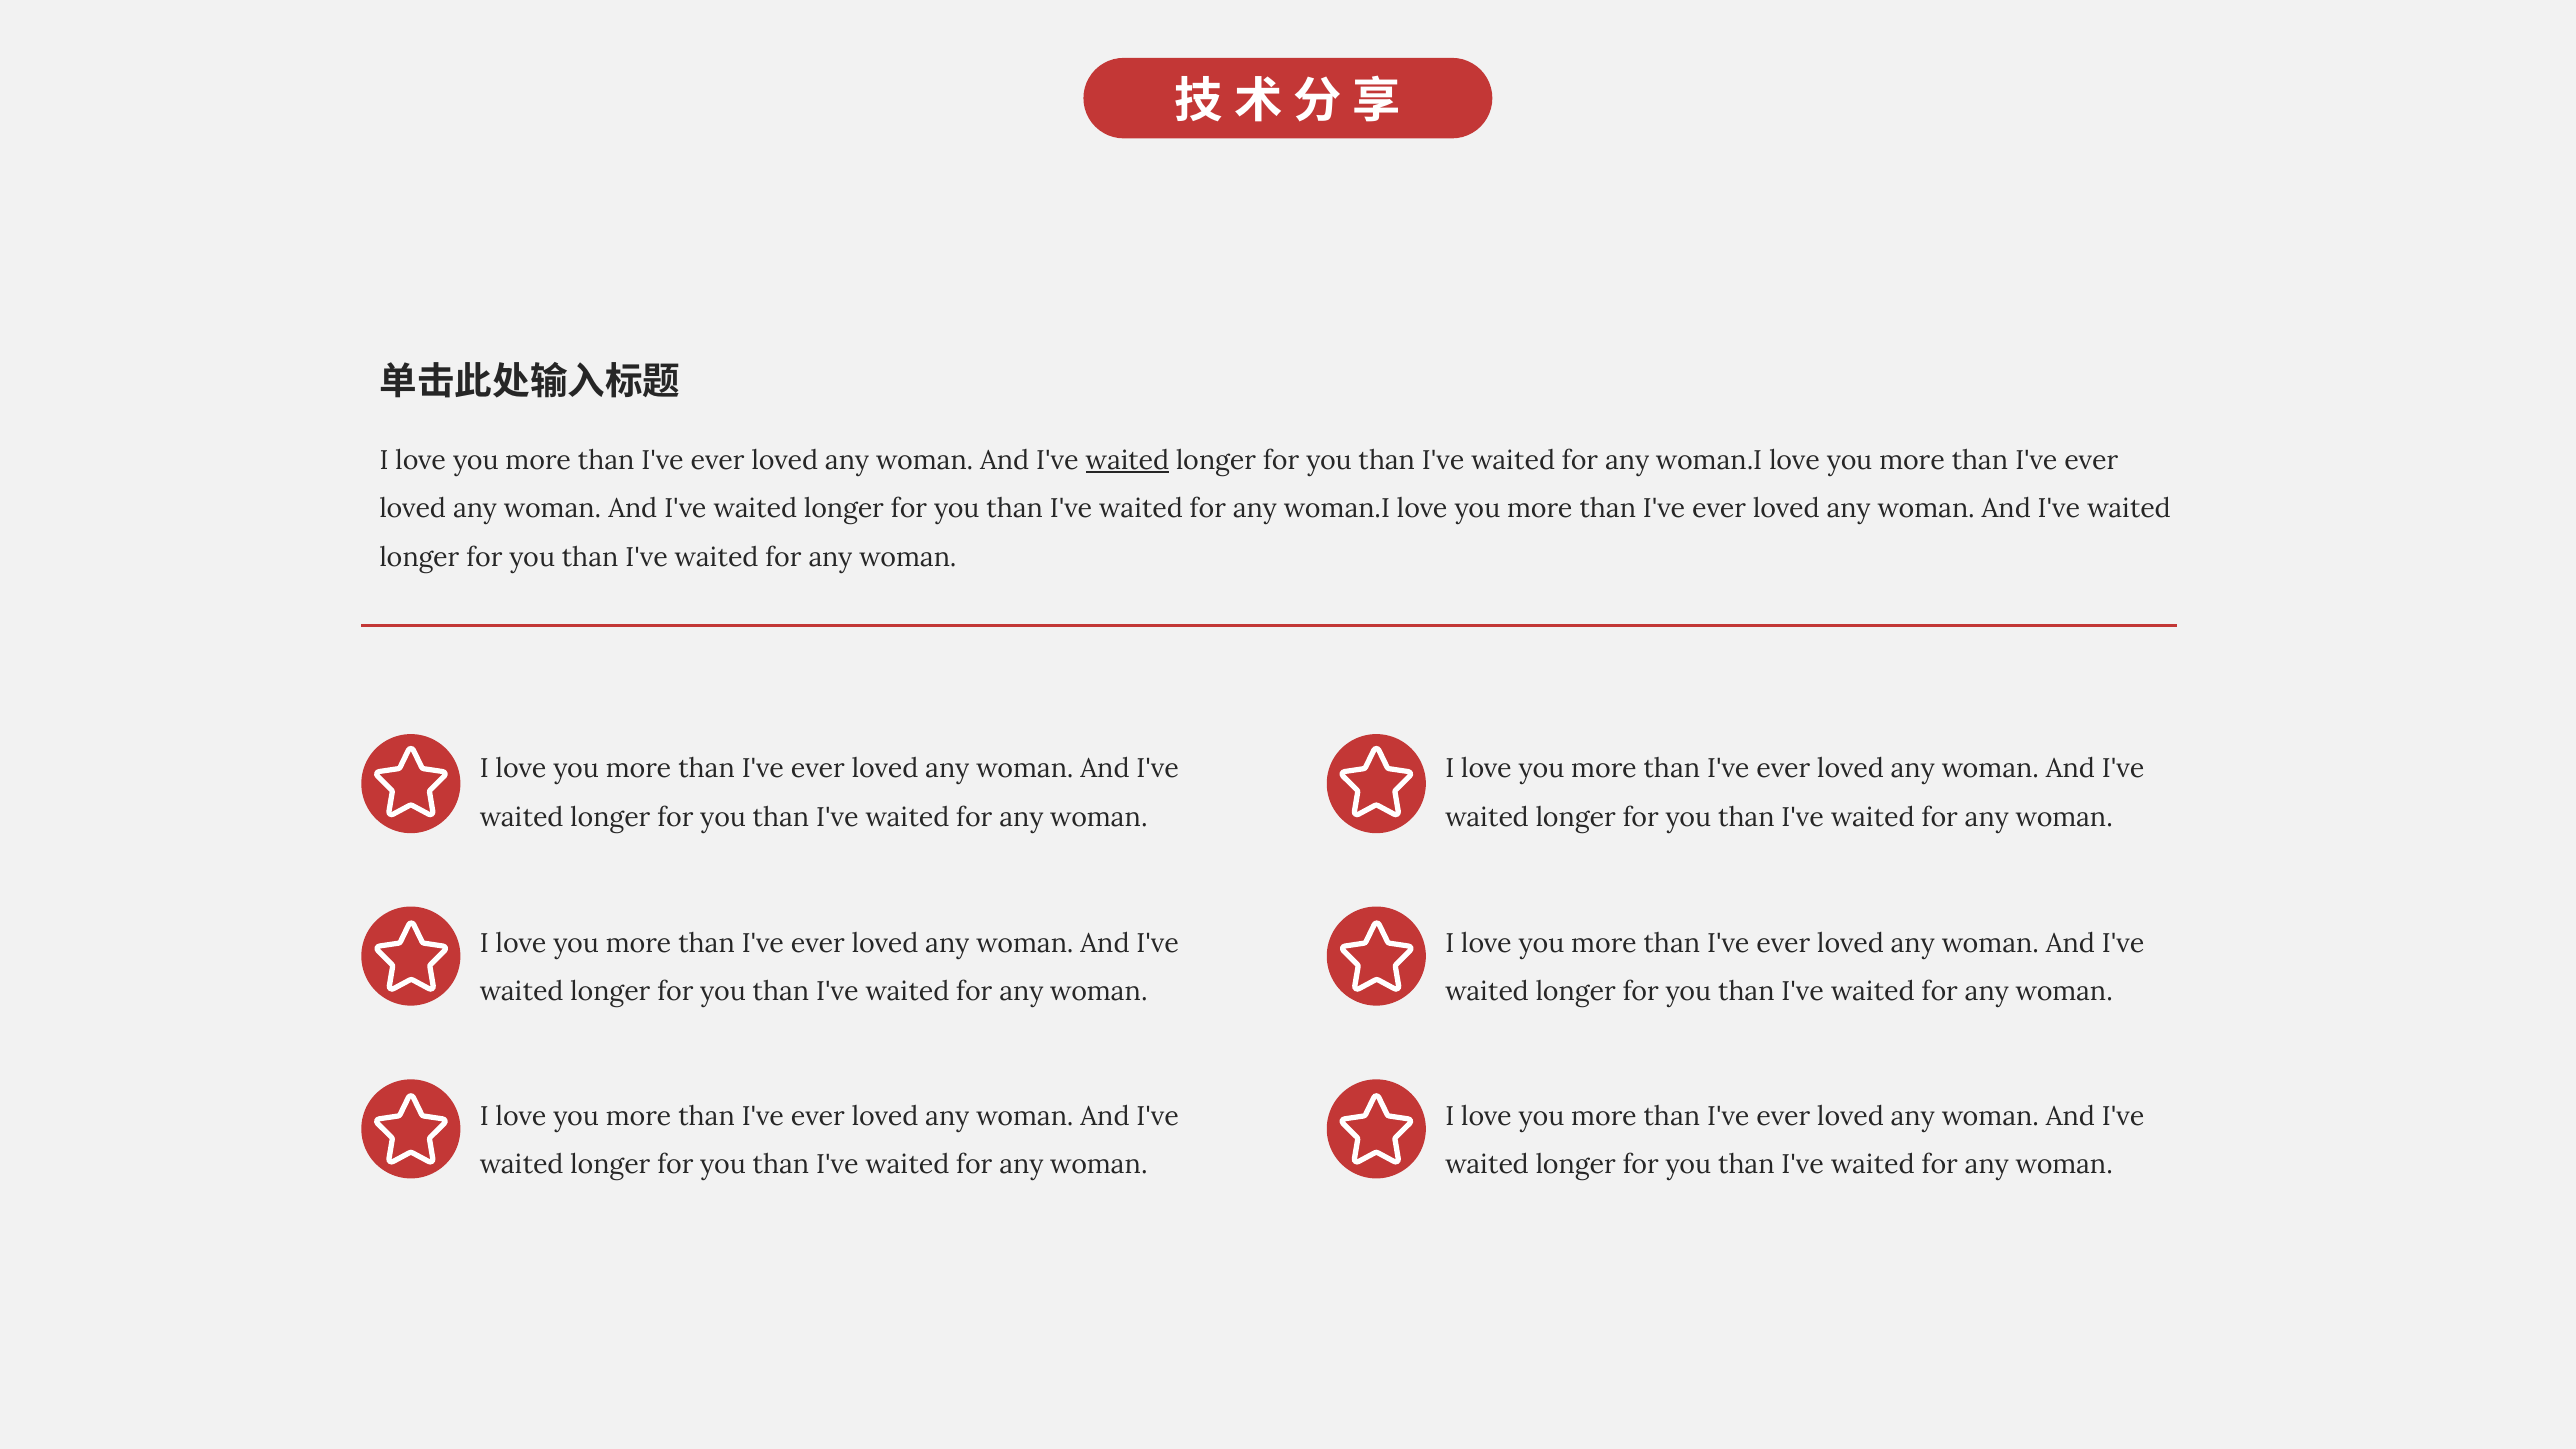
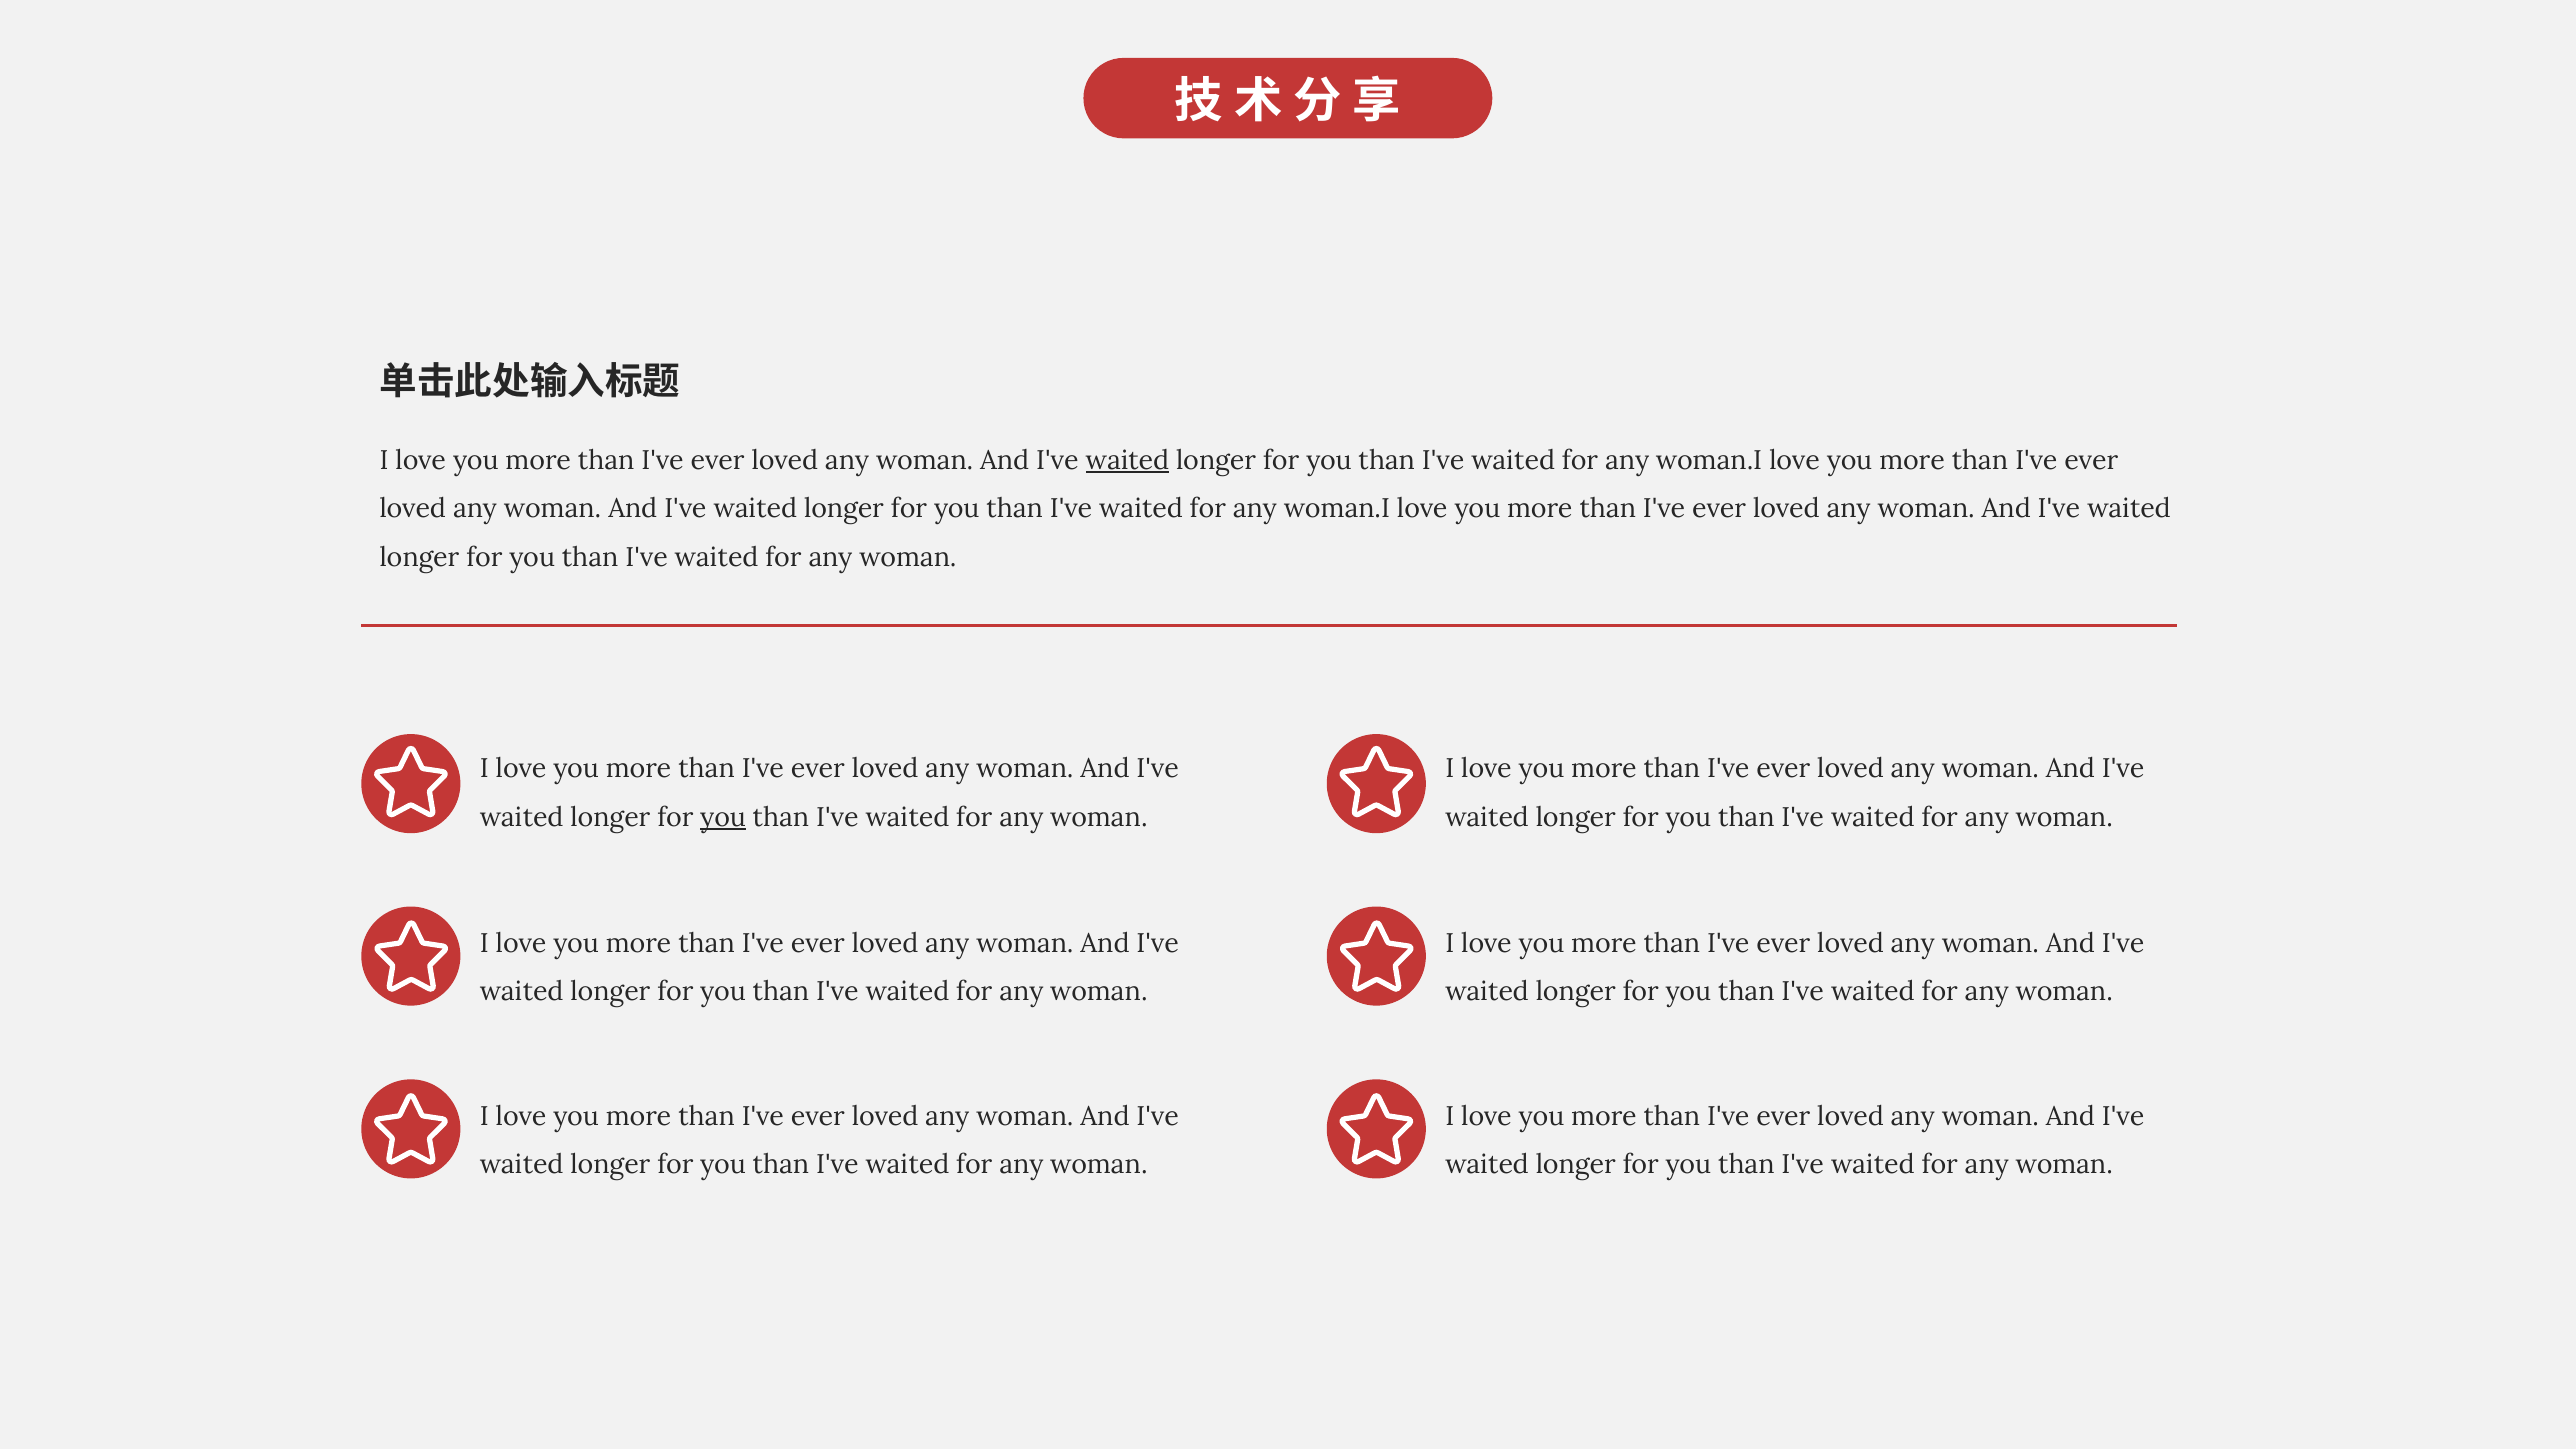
you at (723, 817) underline: none -> present
